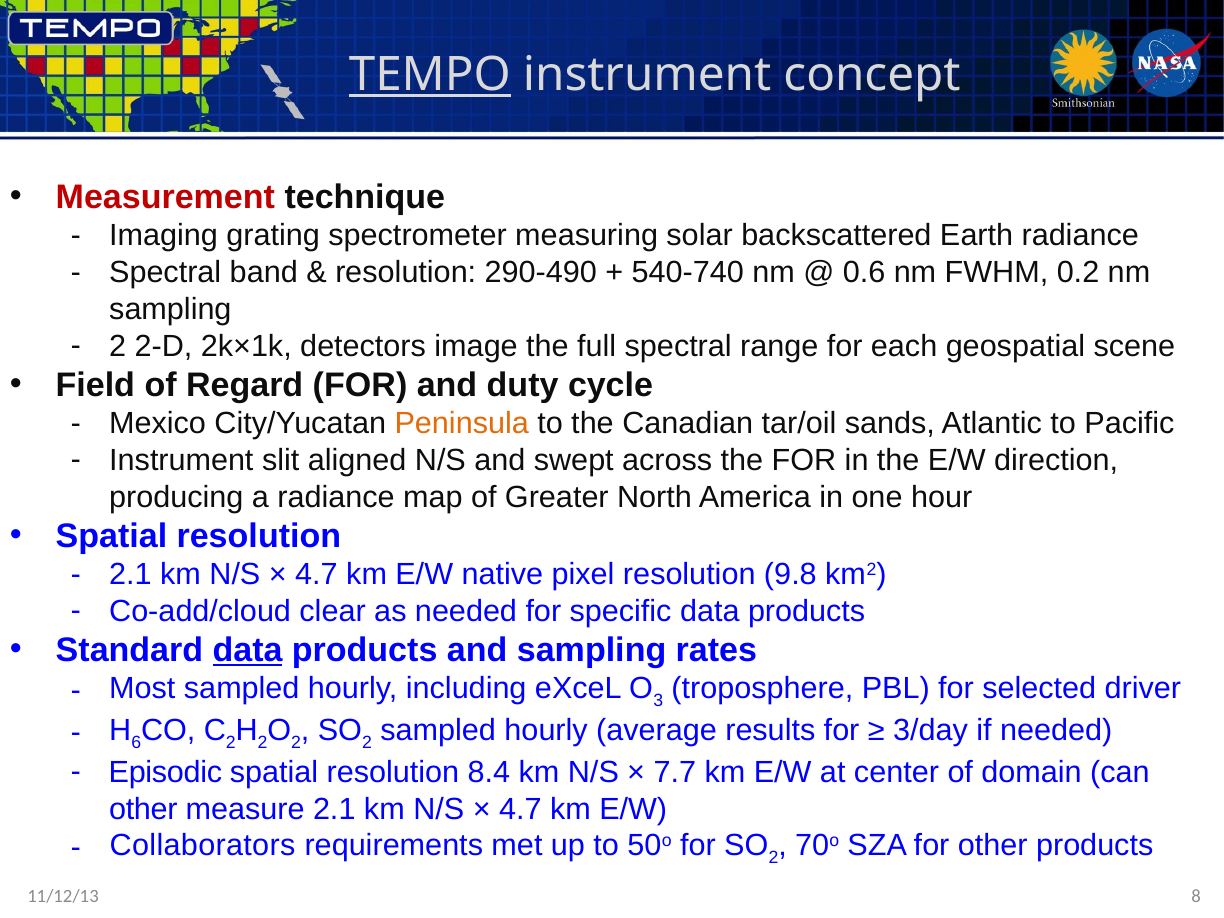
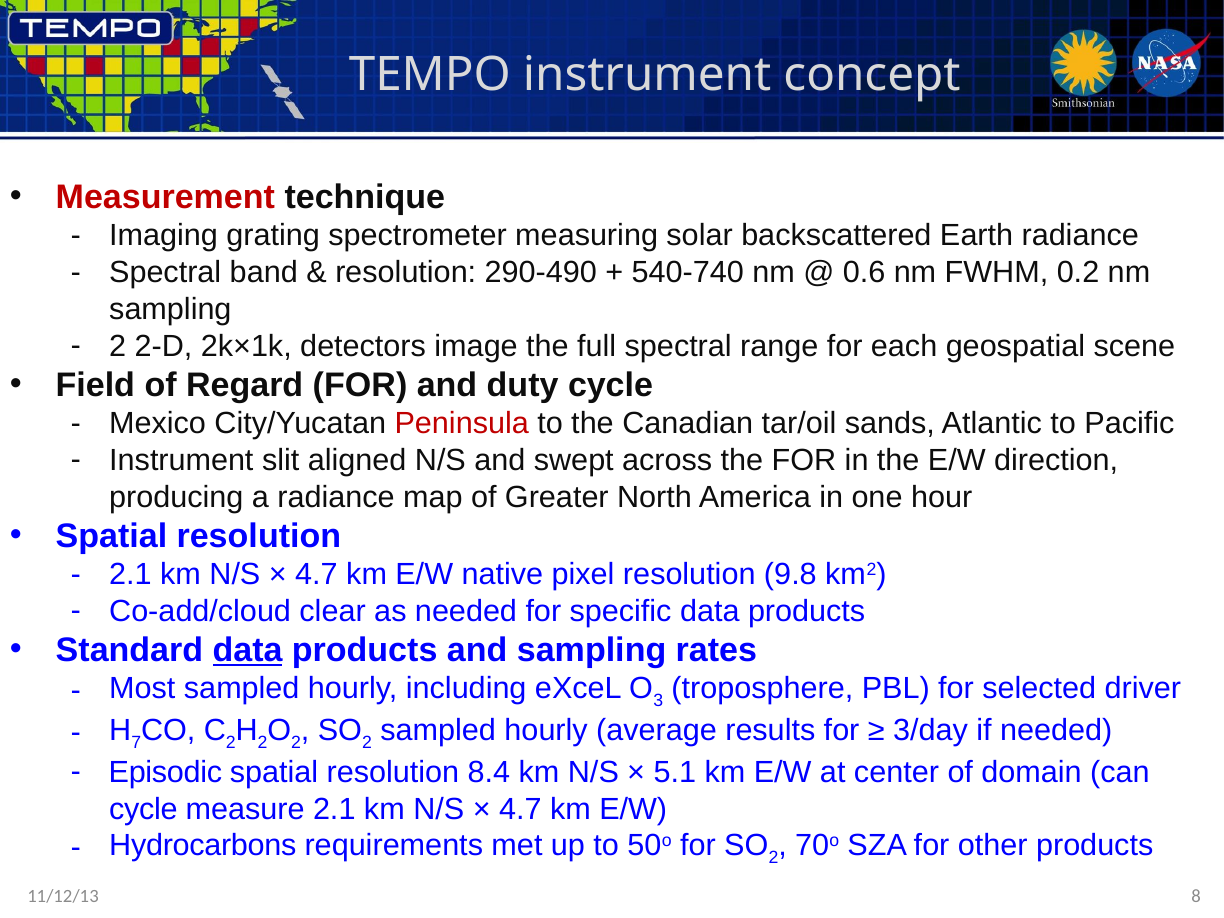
TEMPO underline: present -> none
Peninsula colour: orange -> red
6: 6 -> 7
7.7: 7.7 -> 5.1
other at (143, 809): other -> cycle
Collaborators: Collaborators -> Hydrocarbons
